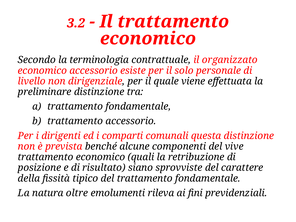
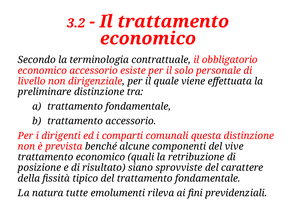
organizzato: organizzato -> obbligatorio
oltre: oltre -> tutte
